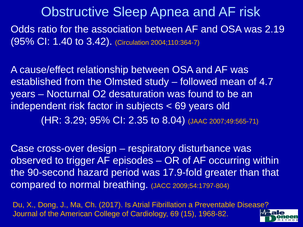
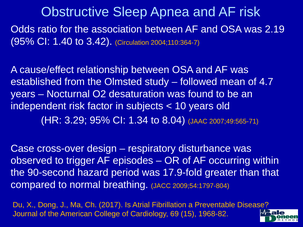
69 at (180, 106): 69 -> 10
2.35: 2.35 -> 1.34
